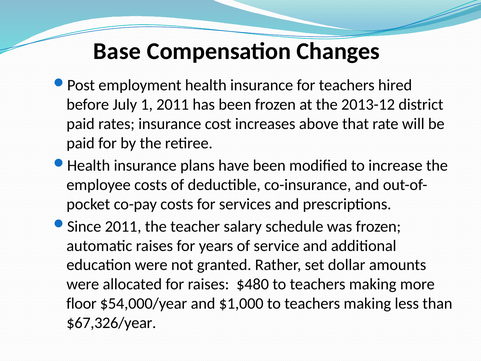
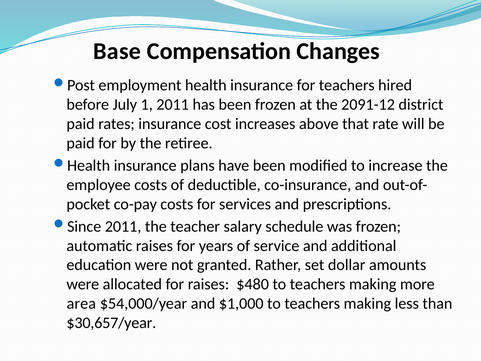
2013-12: 2013-12 -> 2091-12
floor: floor -> area
$67,326/year: $67,326/year -> $30,657/year
